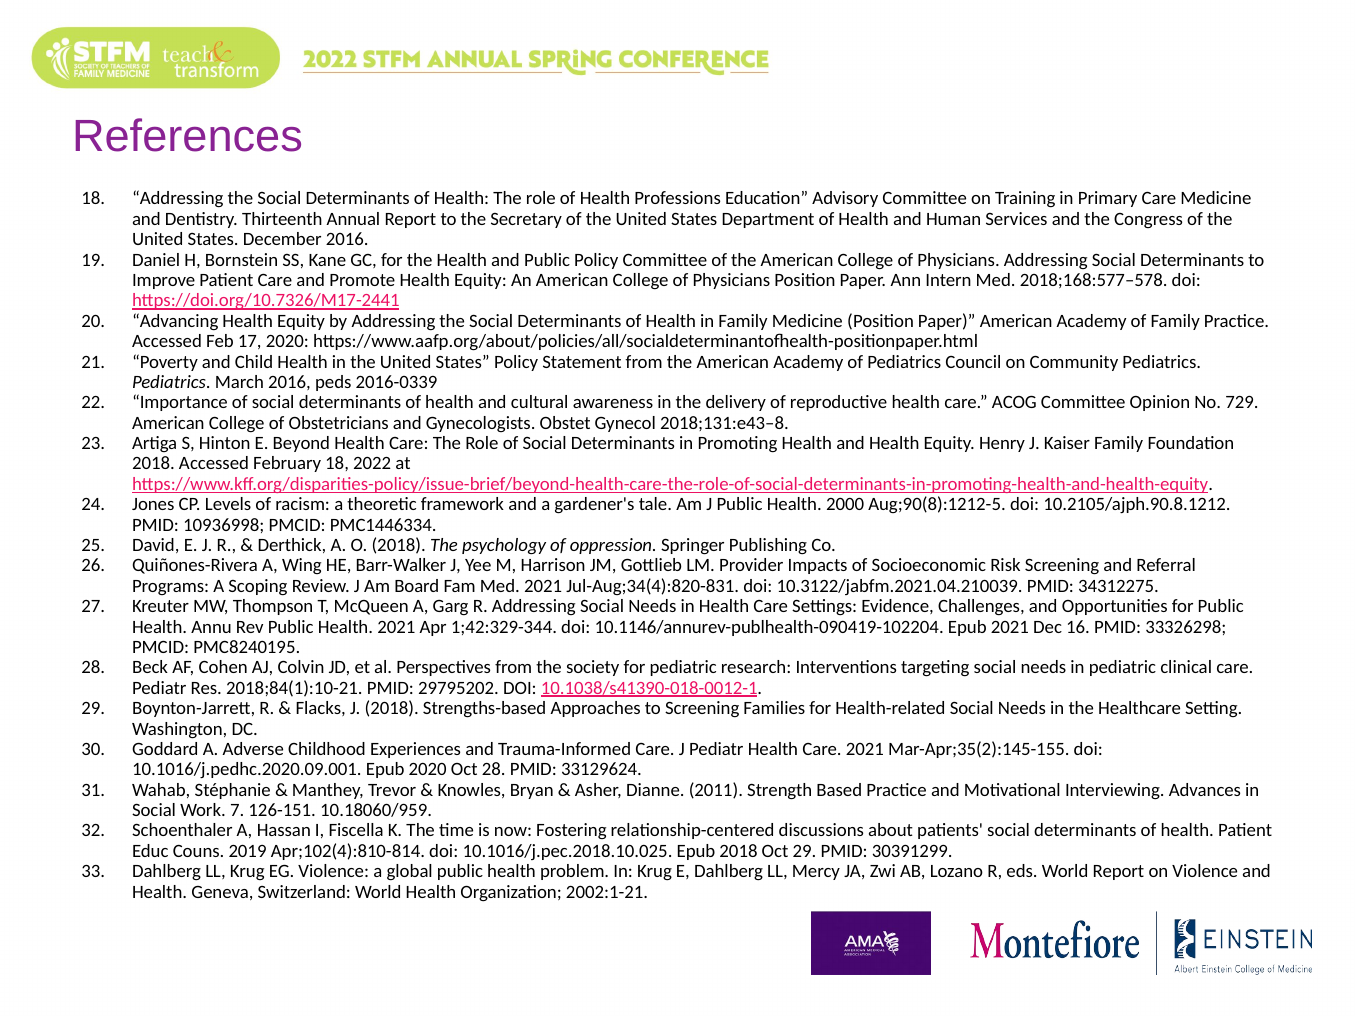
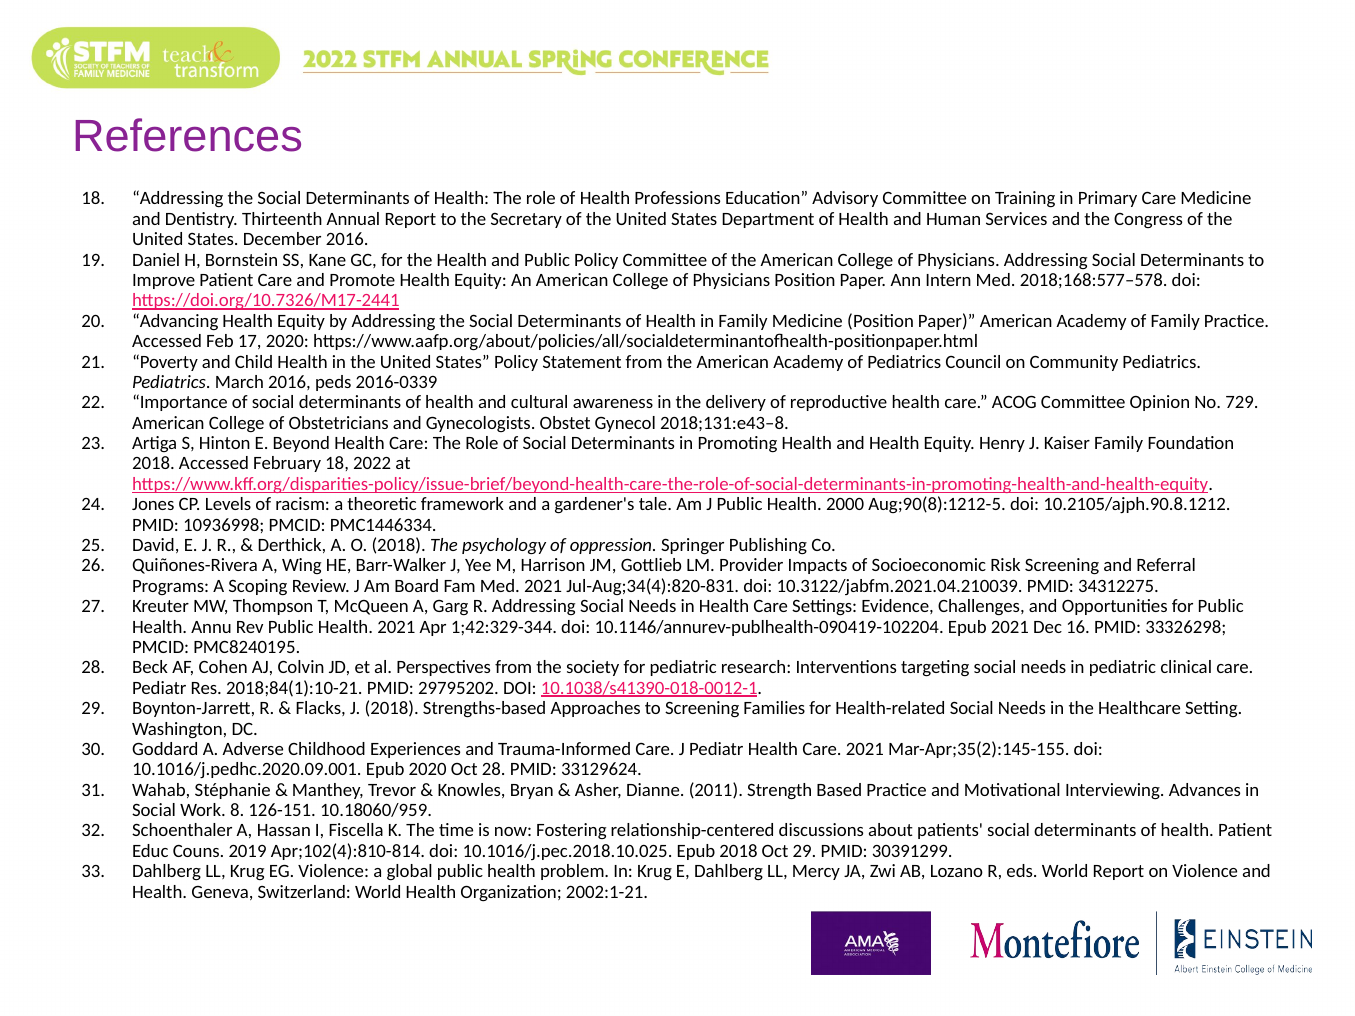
7: 7 -> 8
